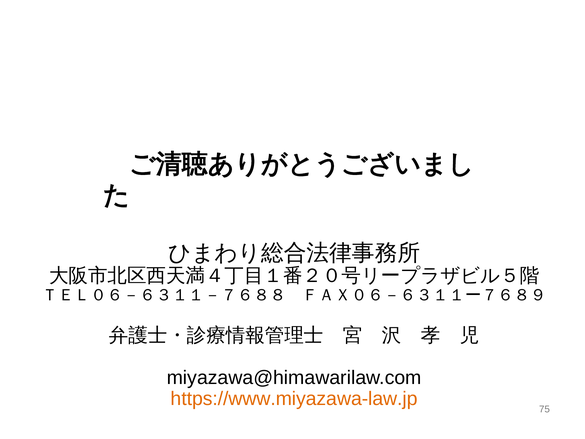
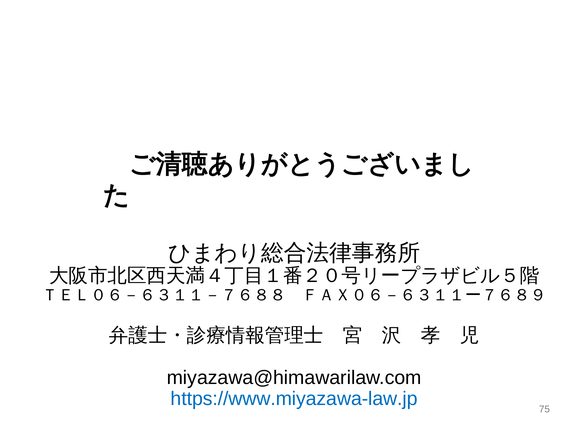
https://www.miyazawa-law.jp colour: orange -> blue
